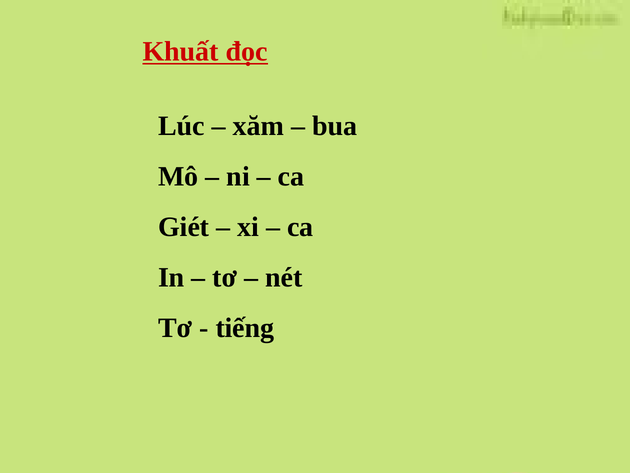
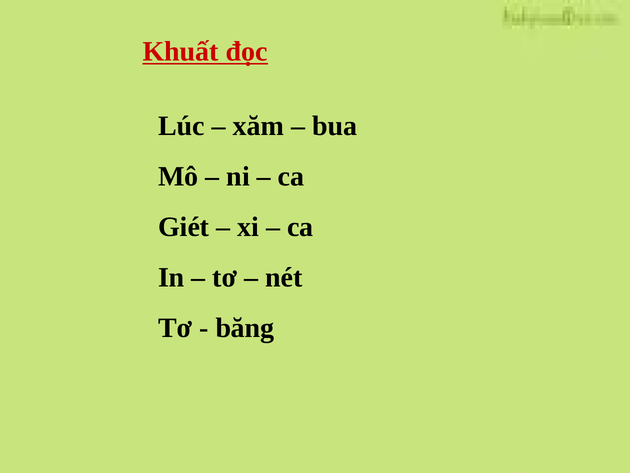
tiếng: tiếng -> băng
